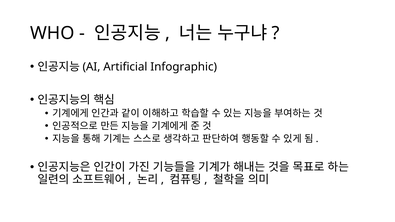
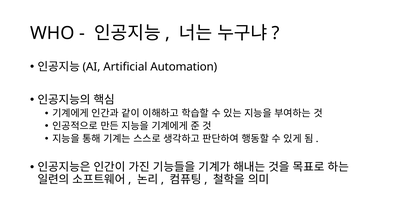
Infographic: Infographic -> Automation
